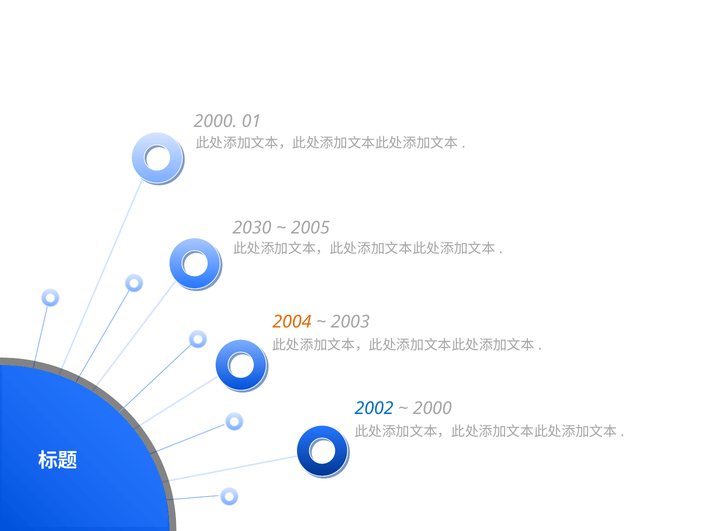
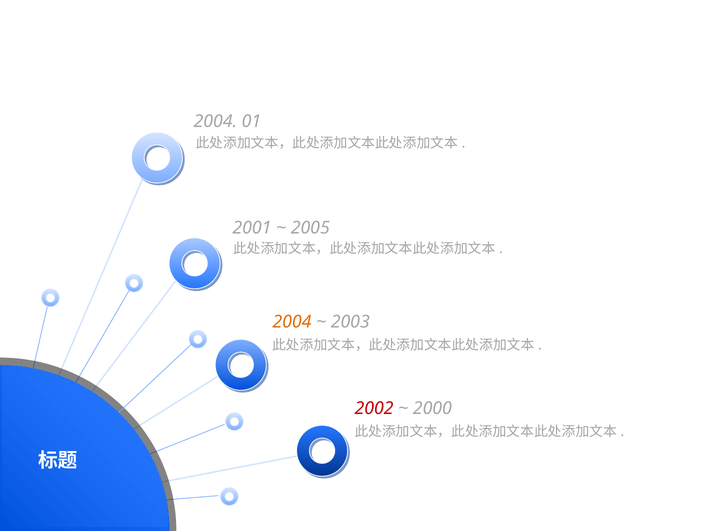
2000 at (215, 122): 2000 -> 2004
2030: 2030 -> 2001
2002 colour: blue -> red
